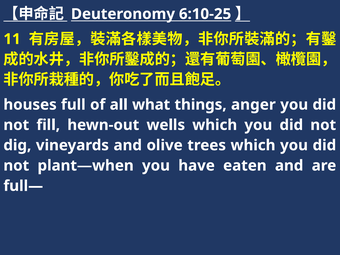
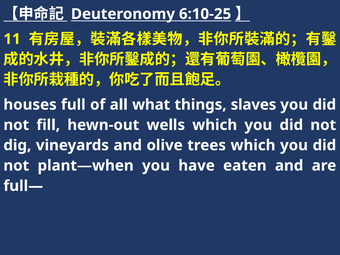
anger: anger -> slaves
